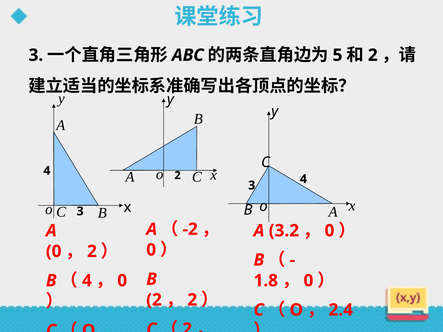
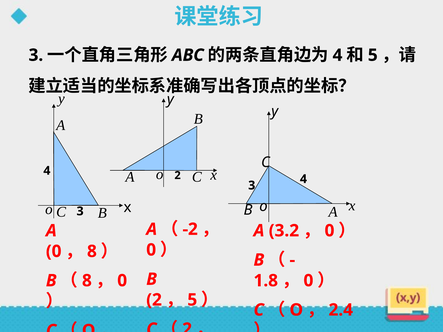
5 at (337, 55): 5 -> 4
2 at (373, 55): 2 -> 5
2 at (92, 252): 2 -> 8
4 at (87, 281): 4 -> 8
2 at (192, 300): 2 -> 5
